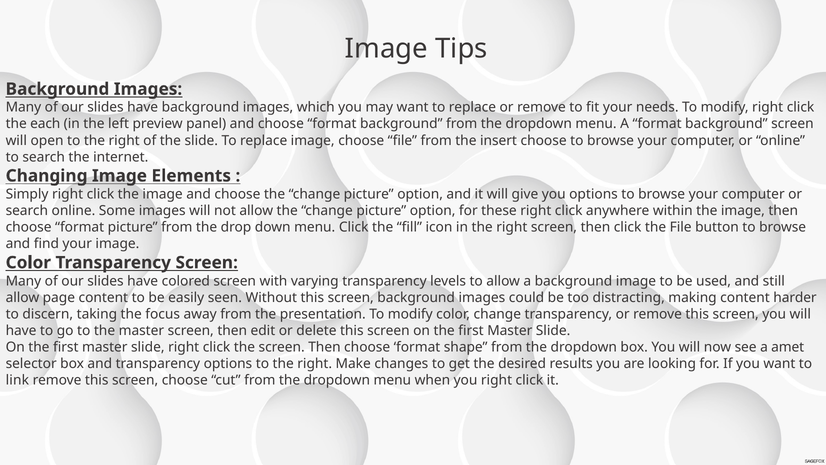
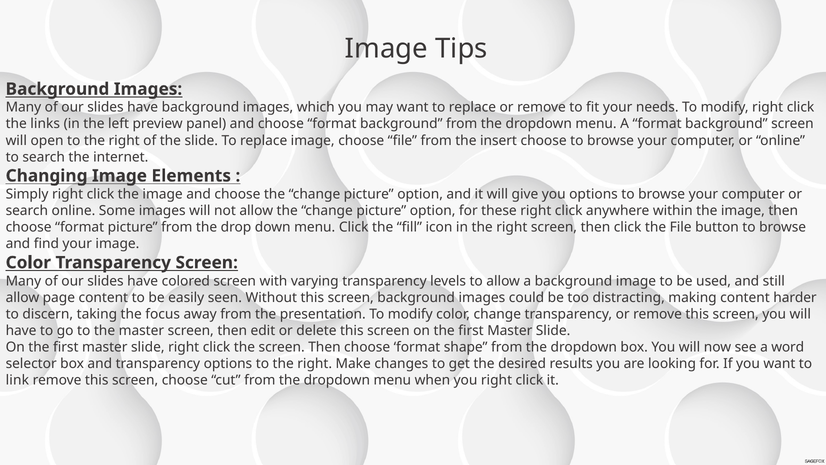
each: each -> links
amet: amet -> word
